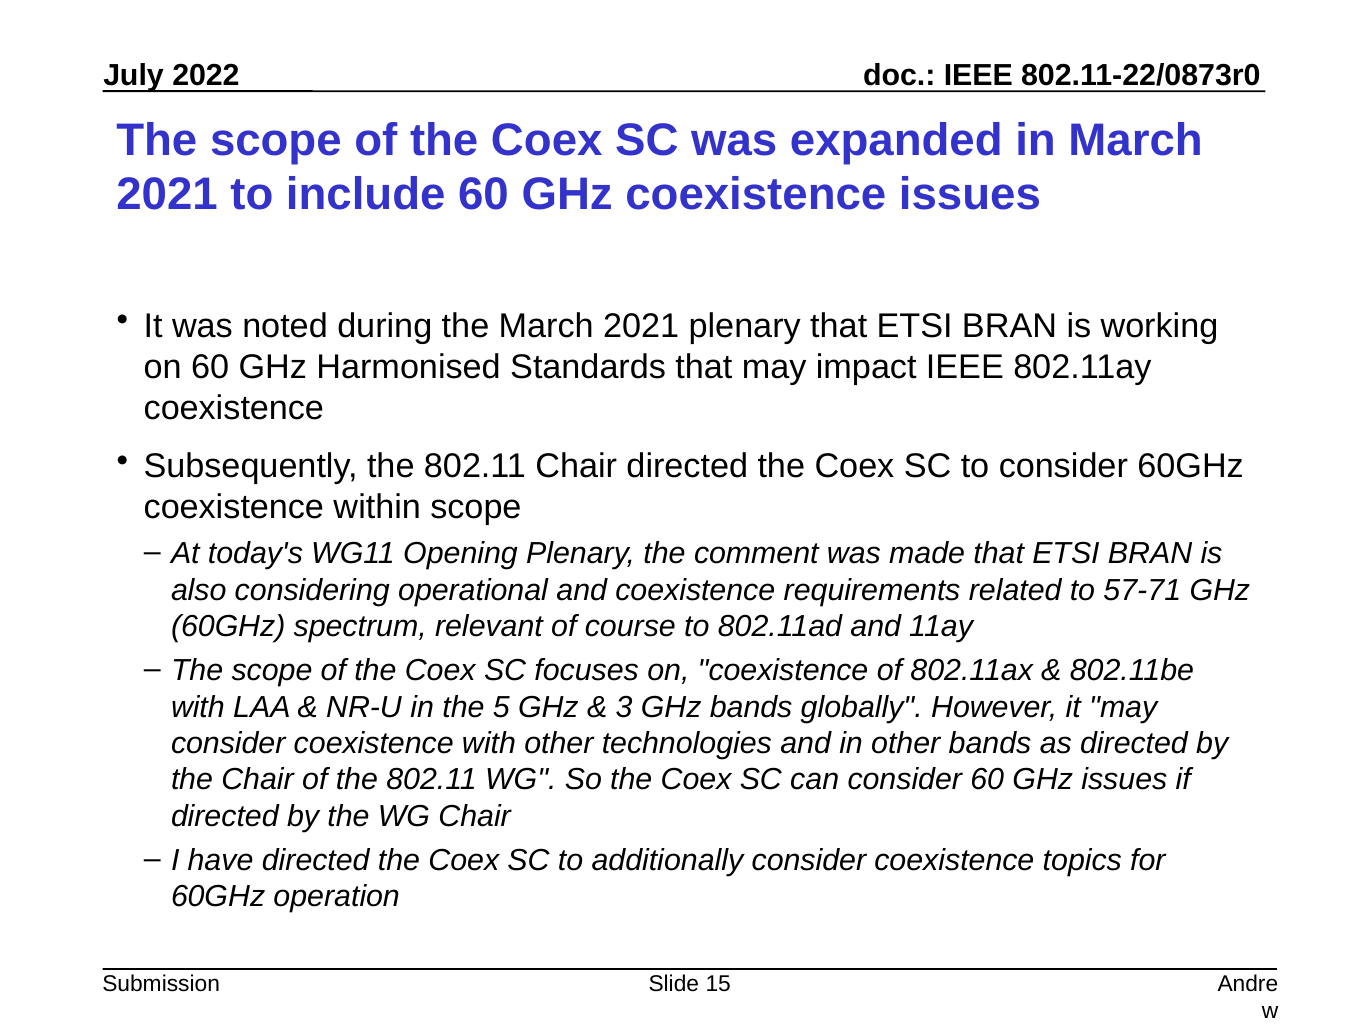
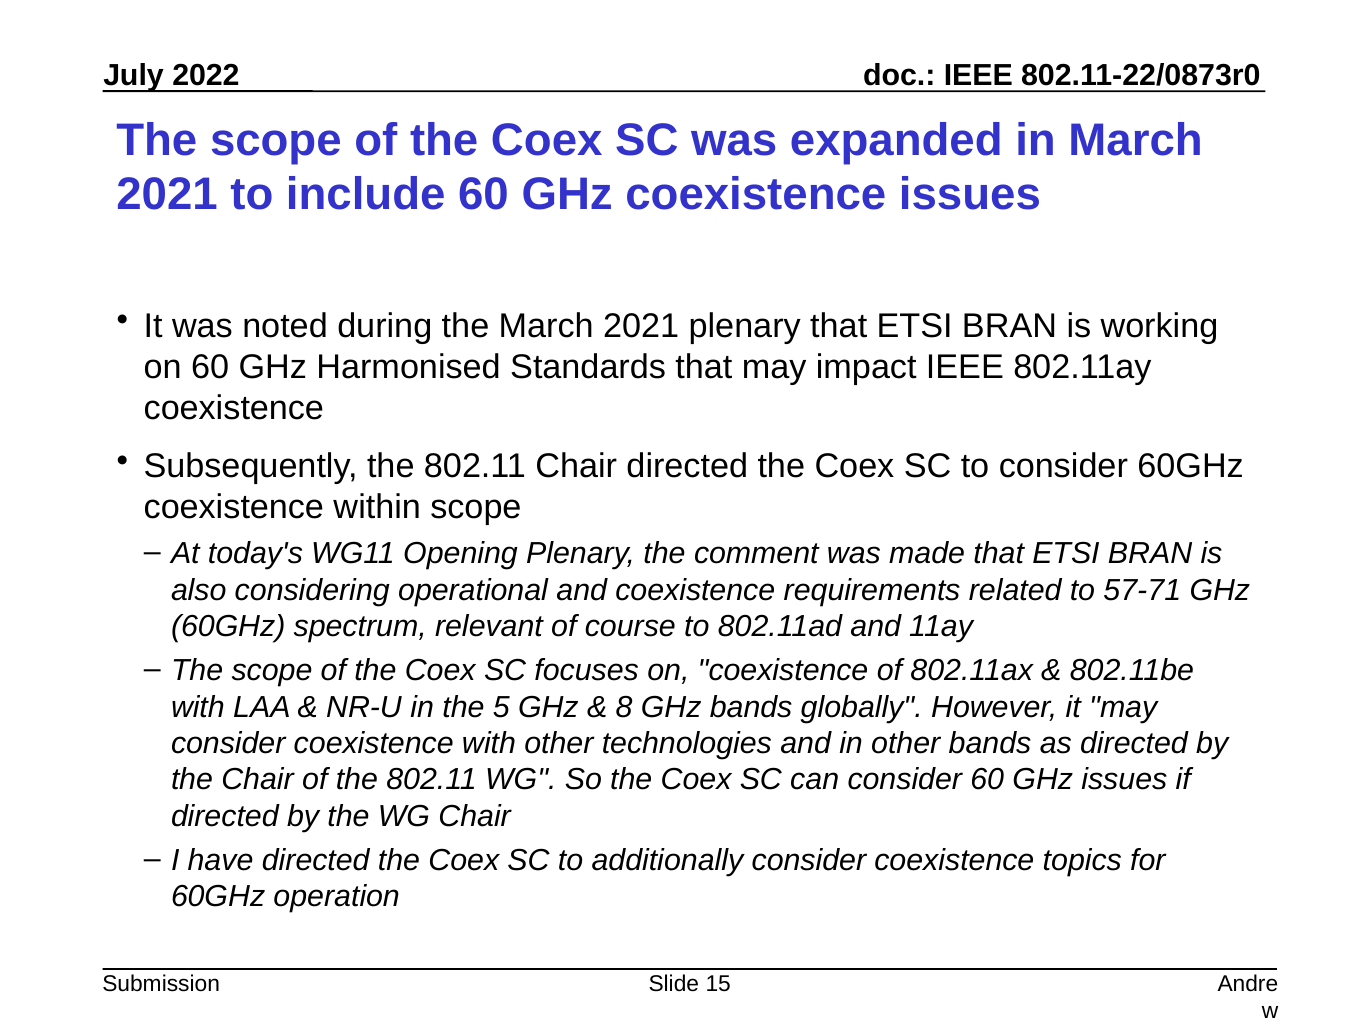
3: 3 -> 8
